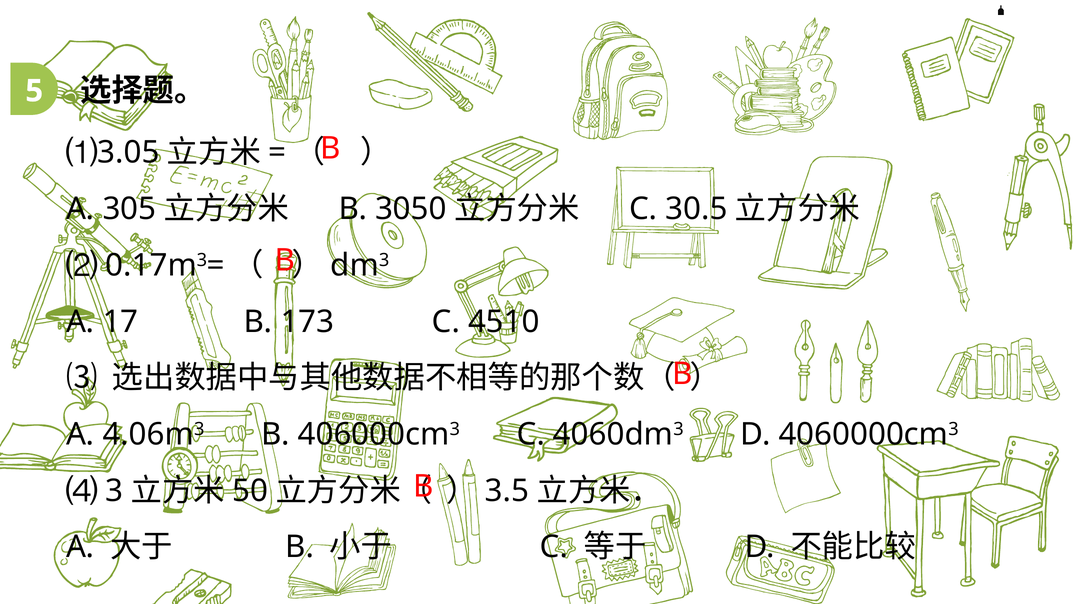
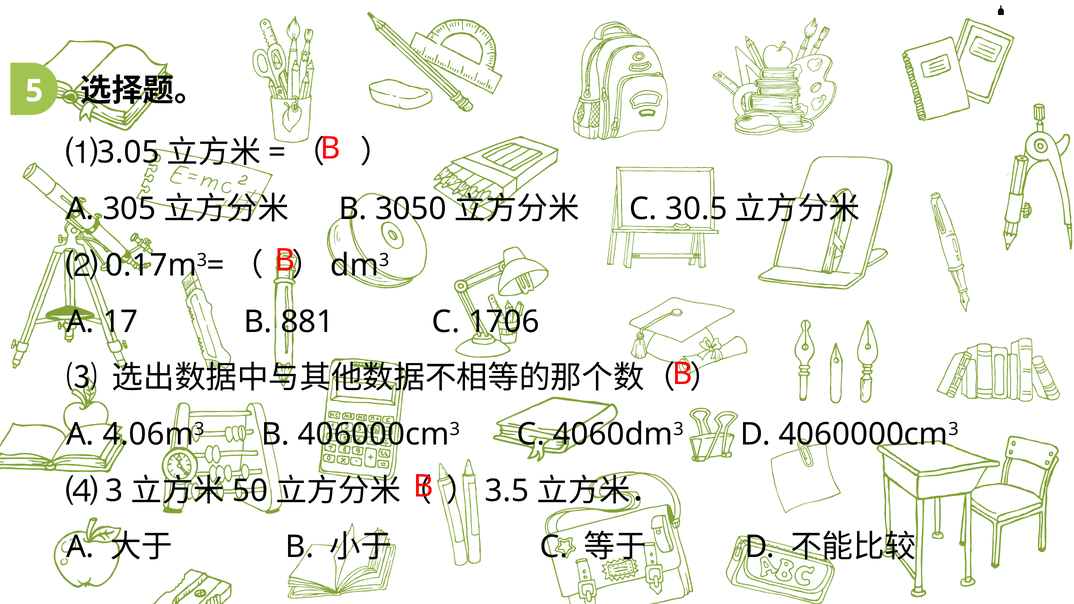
173: 173 -> 881
4510: 4510 -> 1706
